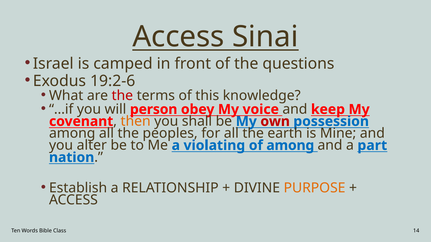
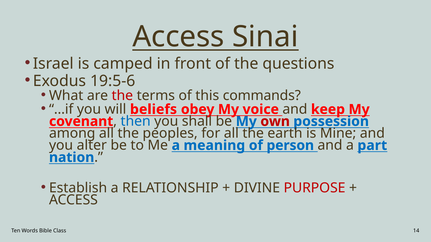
19:2-6: 19:2-6 -> 19:5-6
knowledge: knowledge -> commands
person: person -> beliefs
then colour: orange -> blue
violating: violating -> meaning
of among: among -> person
PURPOSE colour: orange -> red
